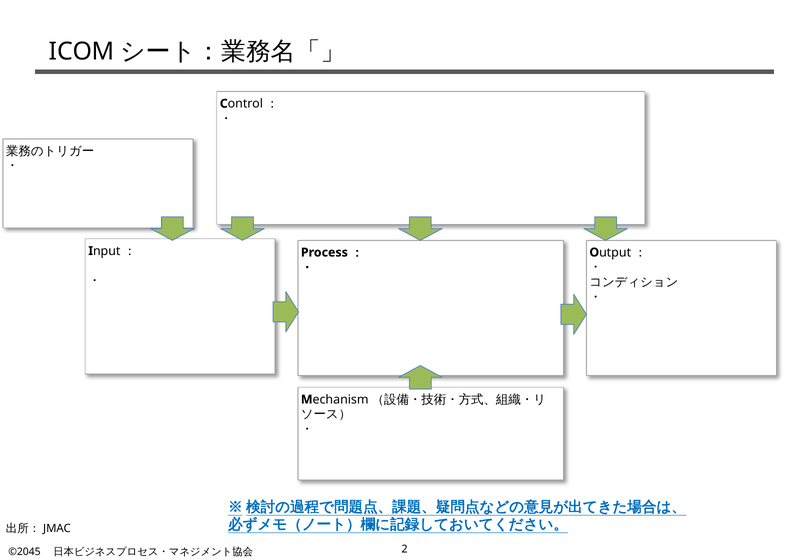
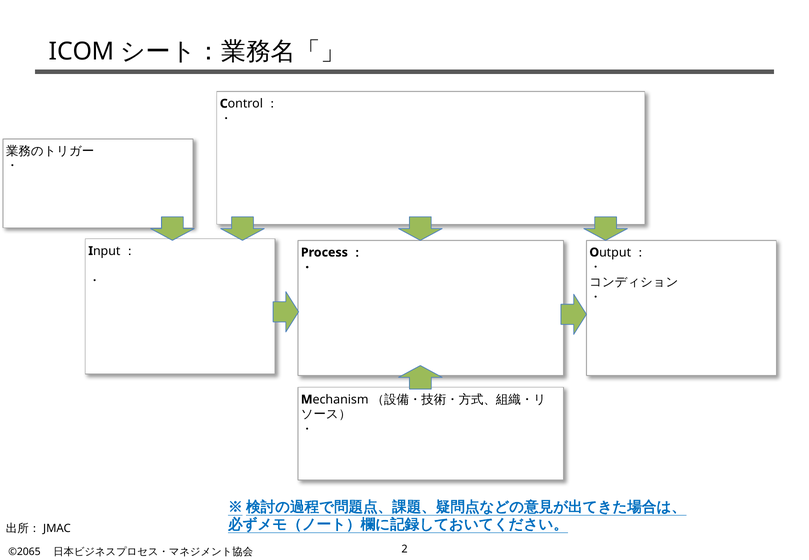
©2045: ©2045 -> ©2065
